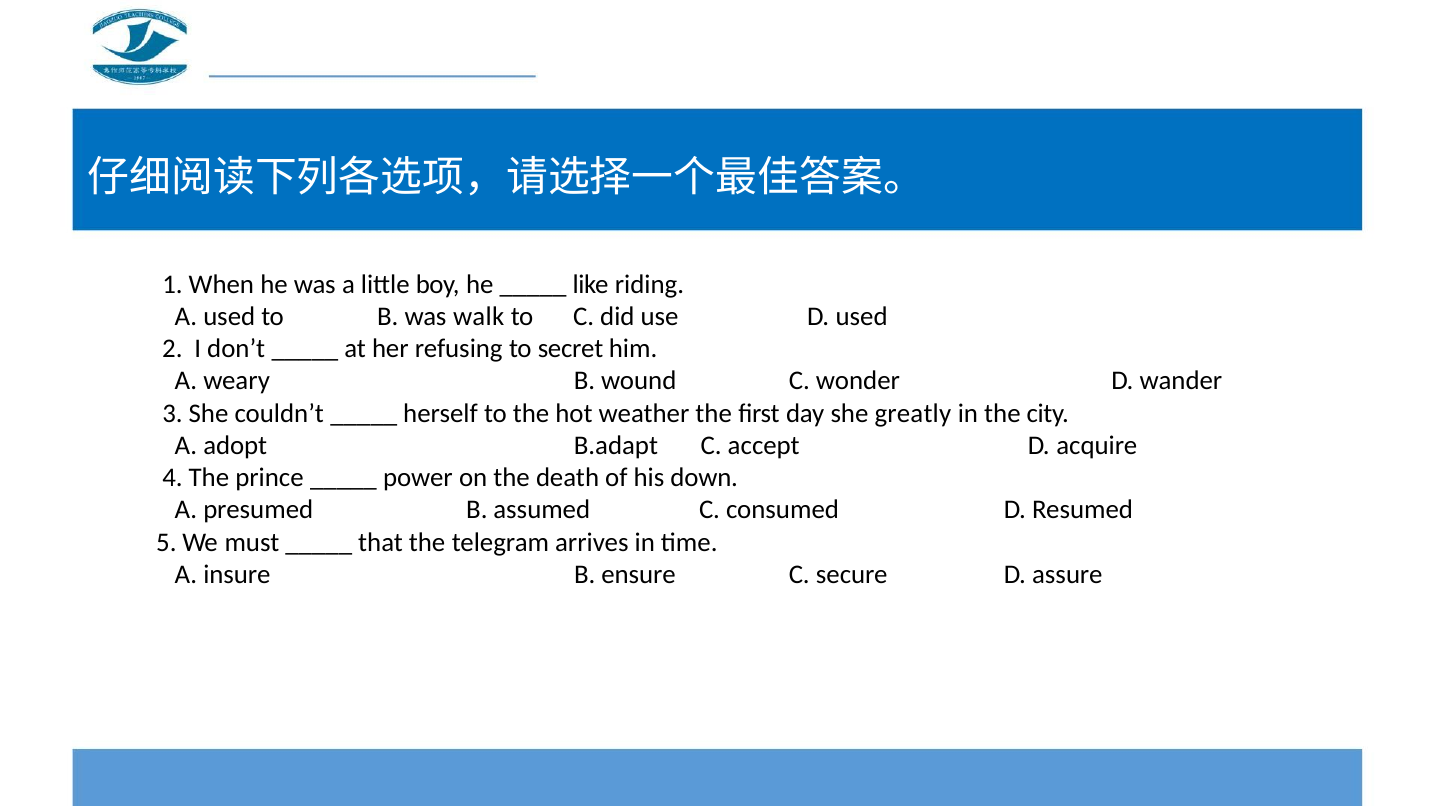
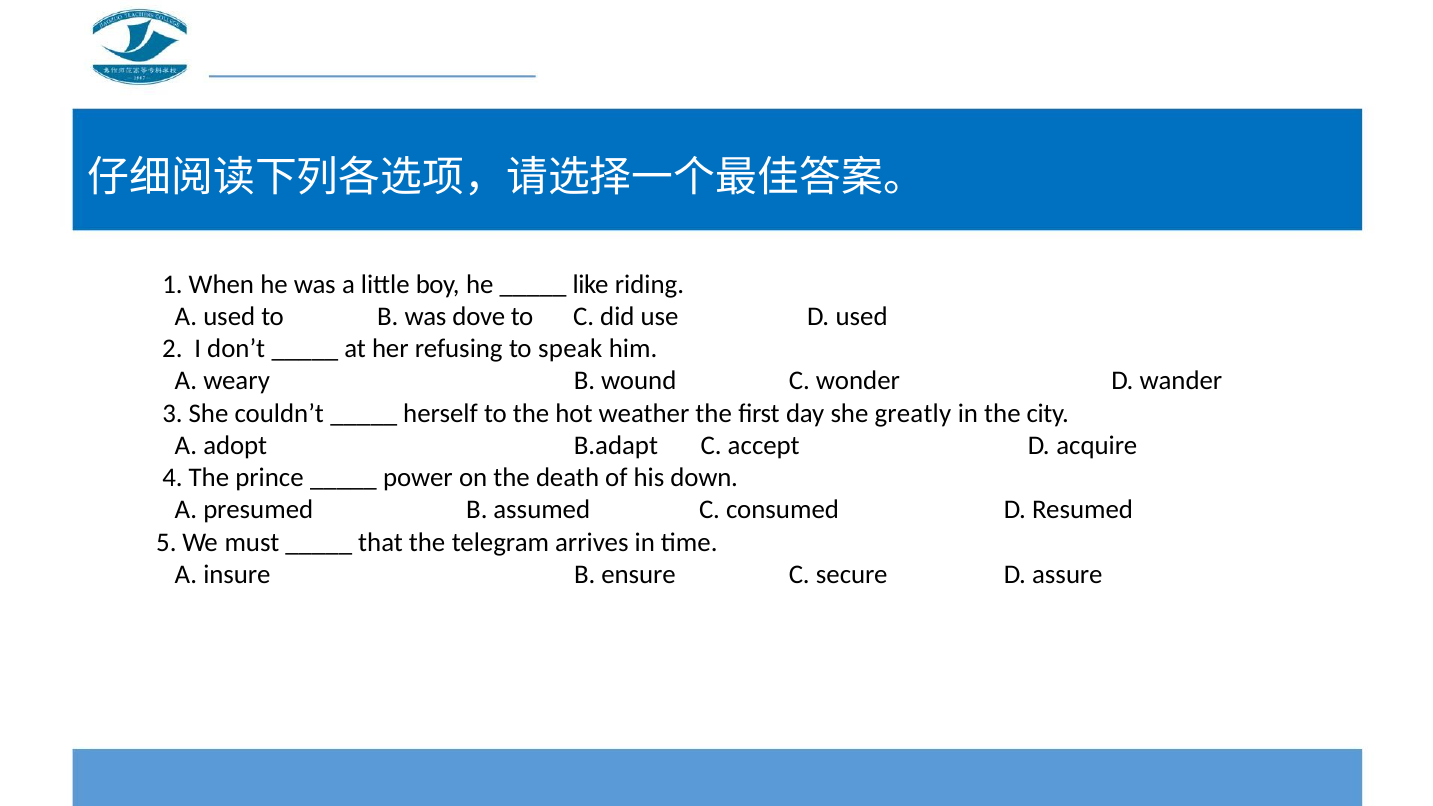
walk: walk -> dove
secret: secret -> speak
